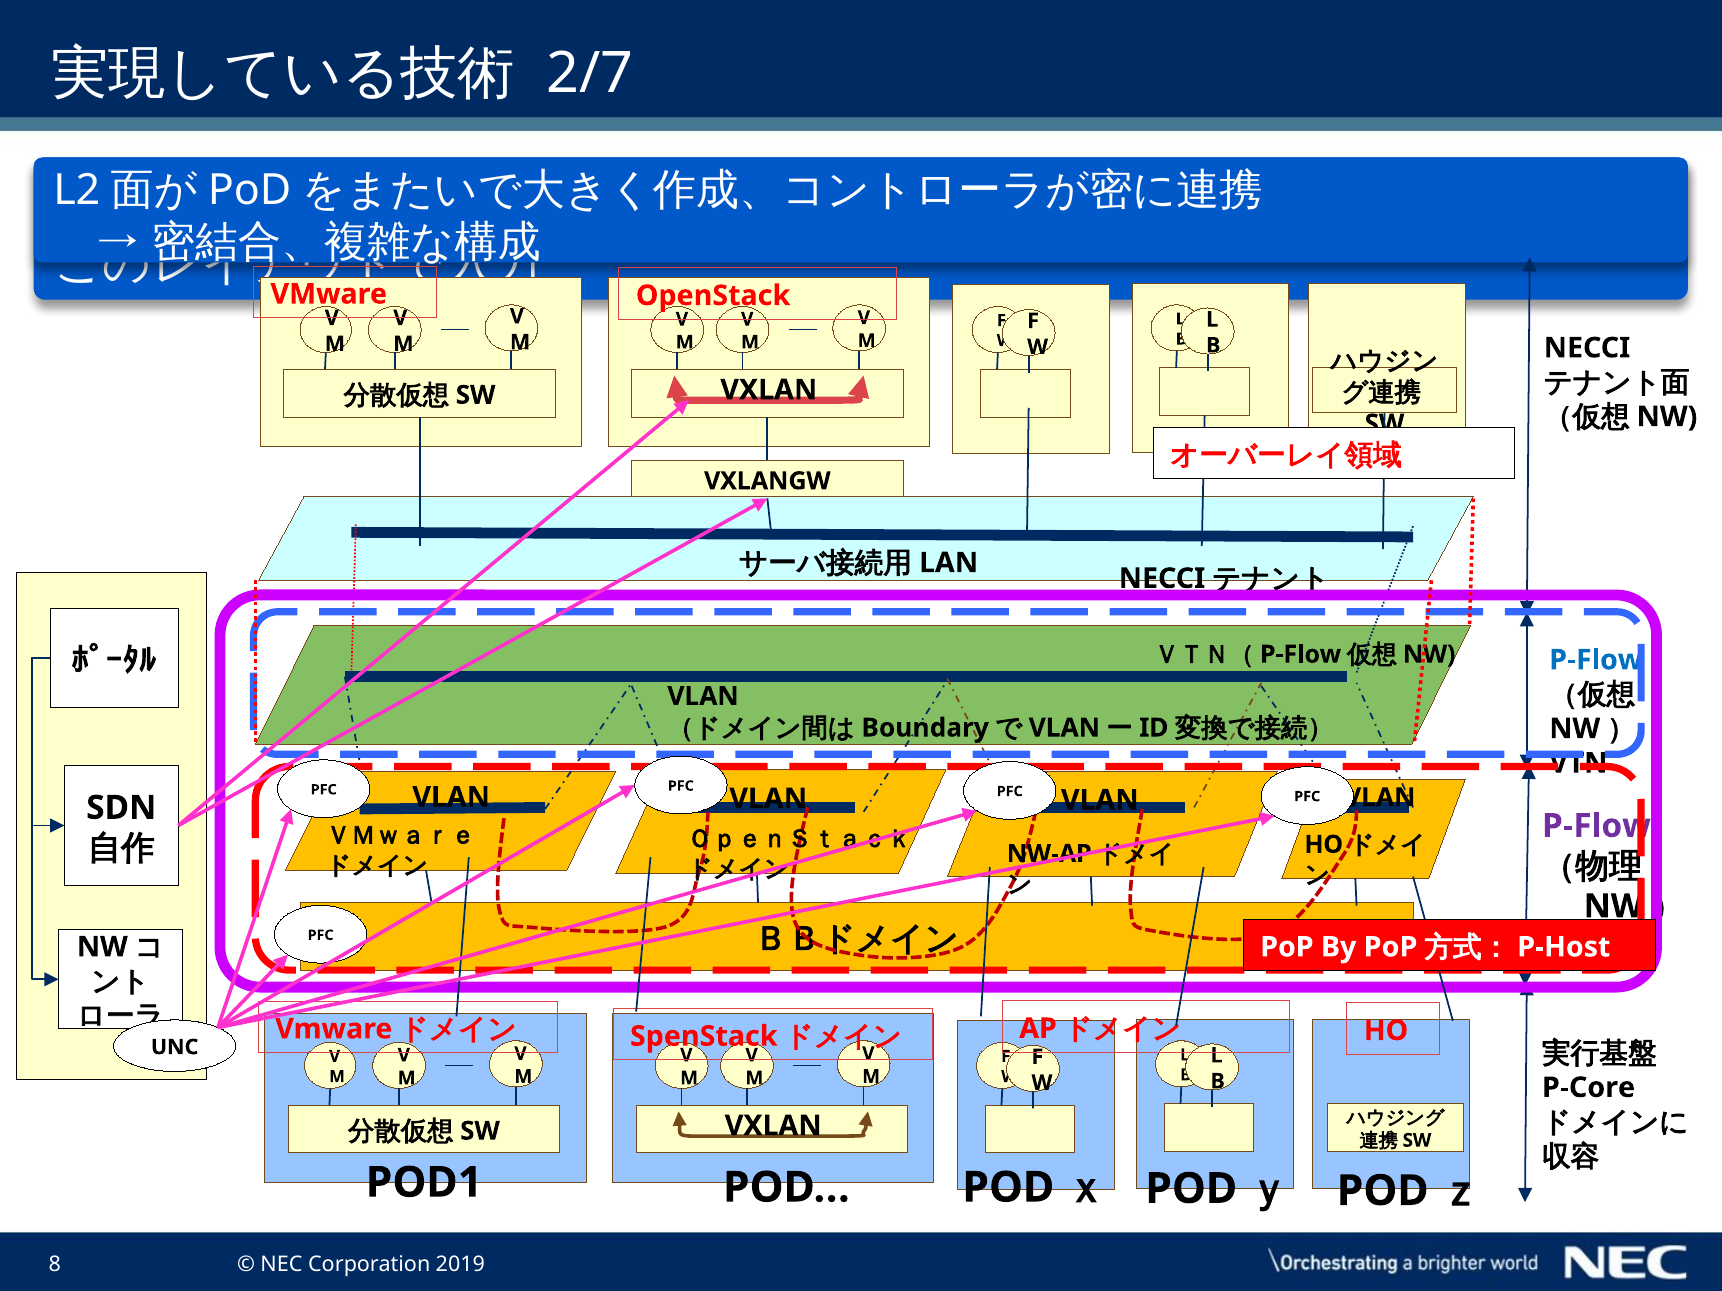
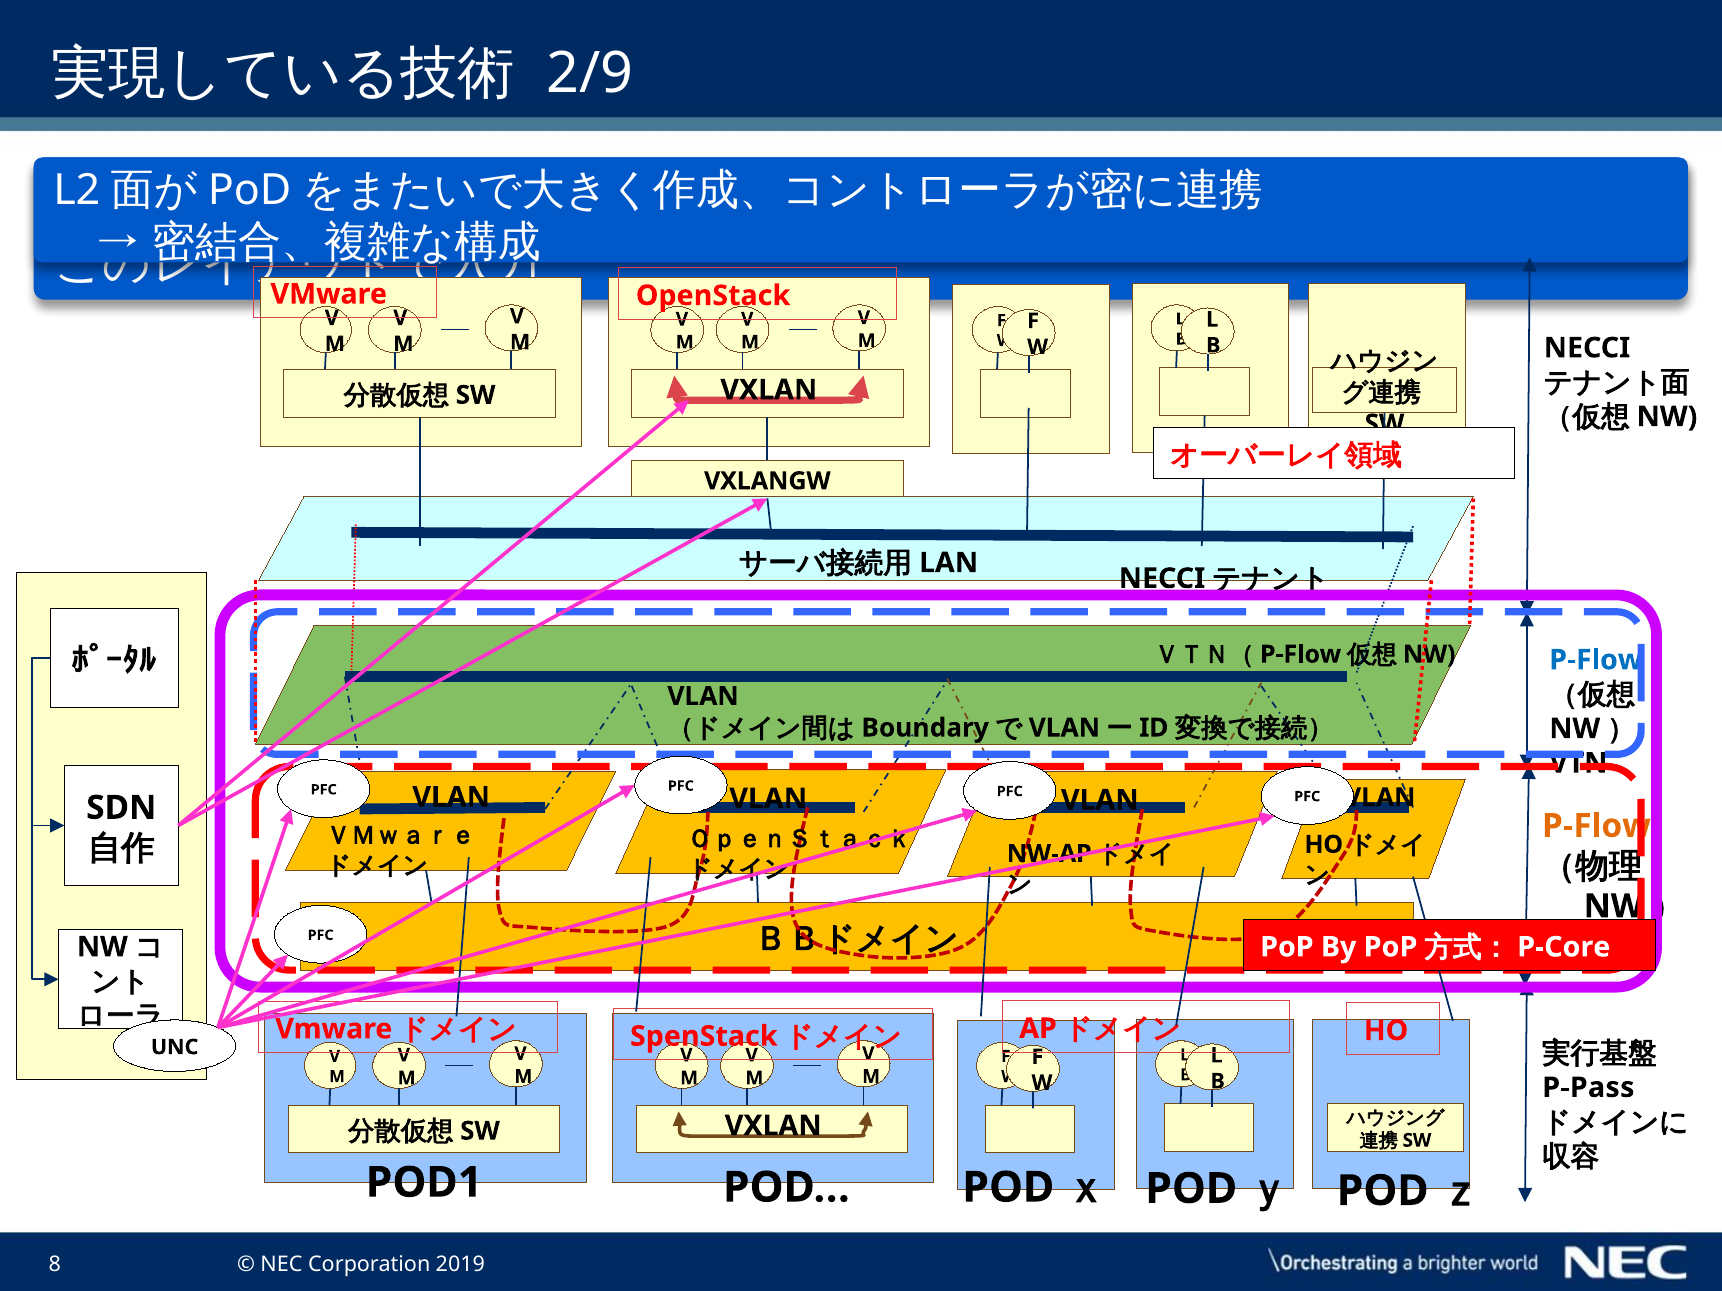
2/7: 2/7 -> 2/9
P-Flow at (1596, 826) colour: purple -> orange
P-Host: P-Host -> P-Core
P-Core: P-Core -> P-Pass
